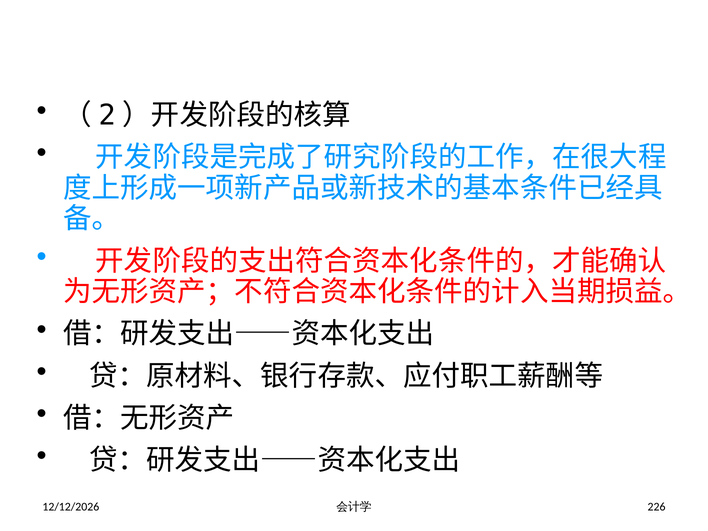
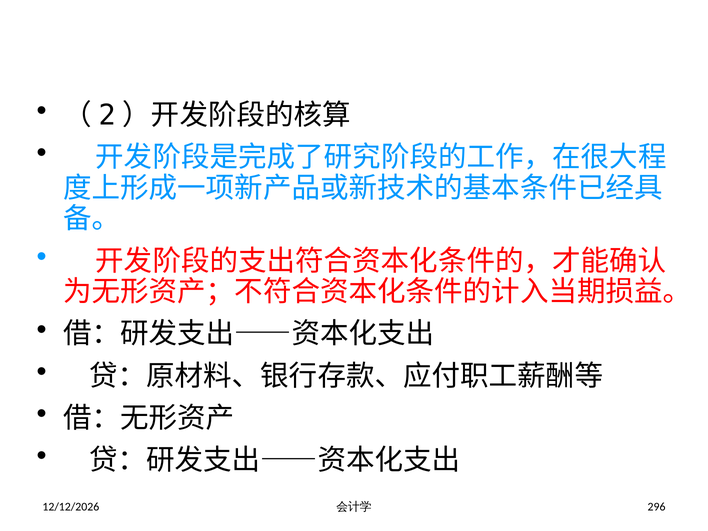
226: 226 -> 296
